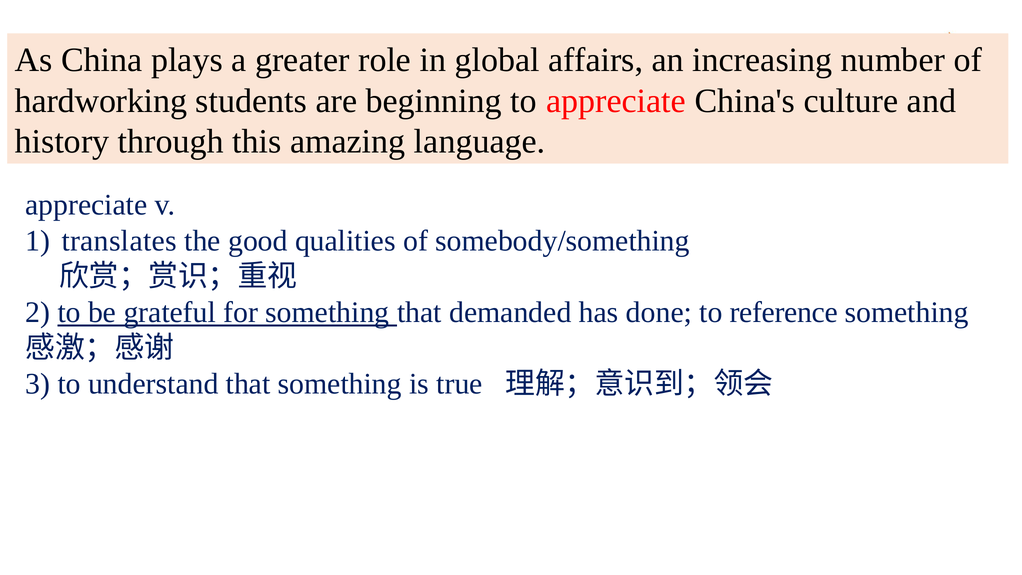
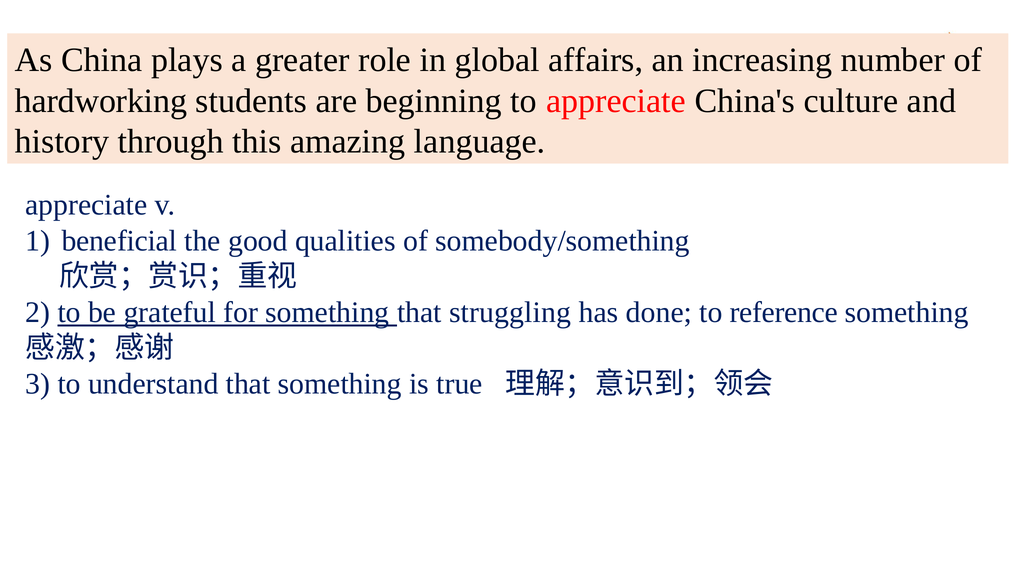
translates: translates -> beneficial
demanded: demanded -> struggling
